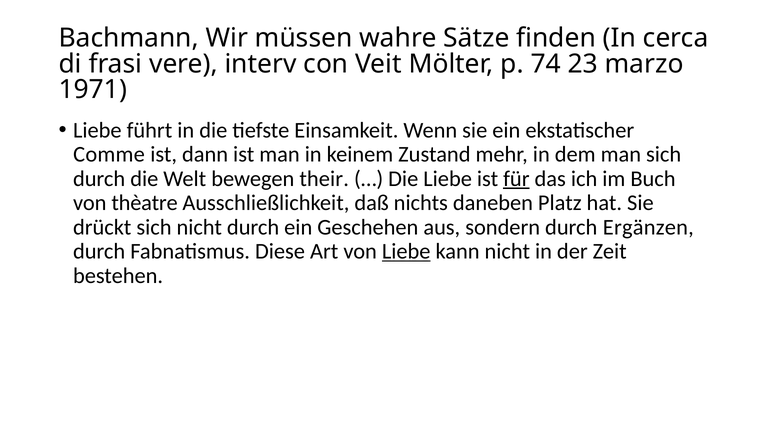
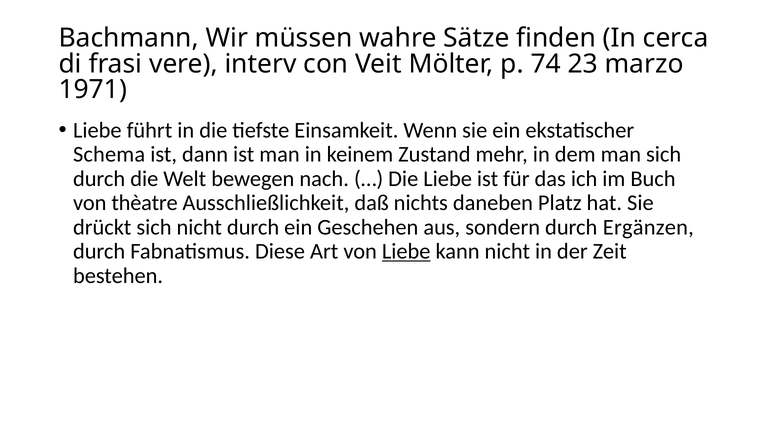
Comme: Comme -> Schema
their: their -> nach
für underline: present -> none
